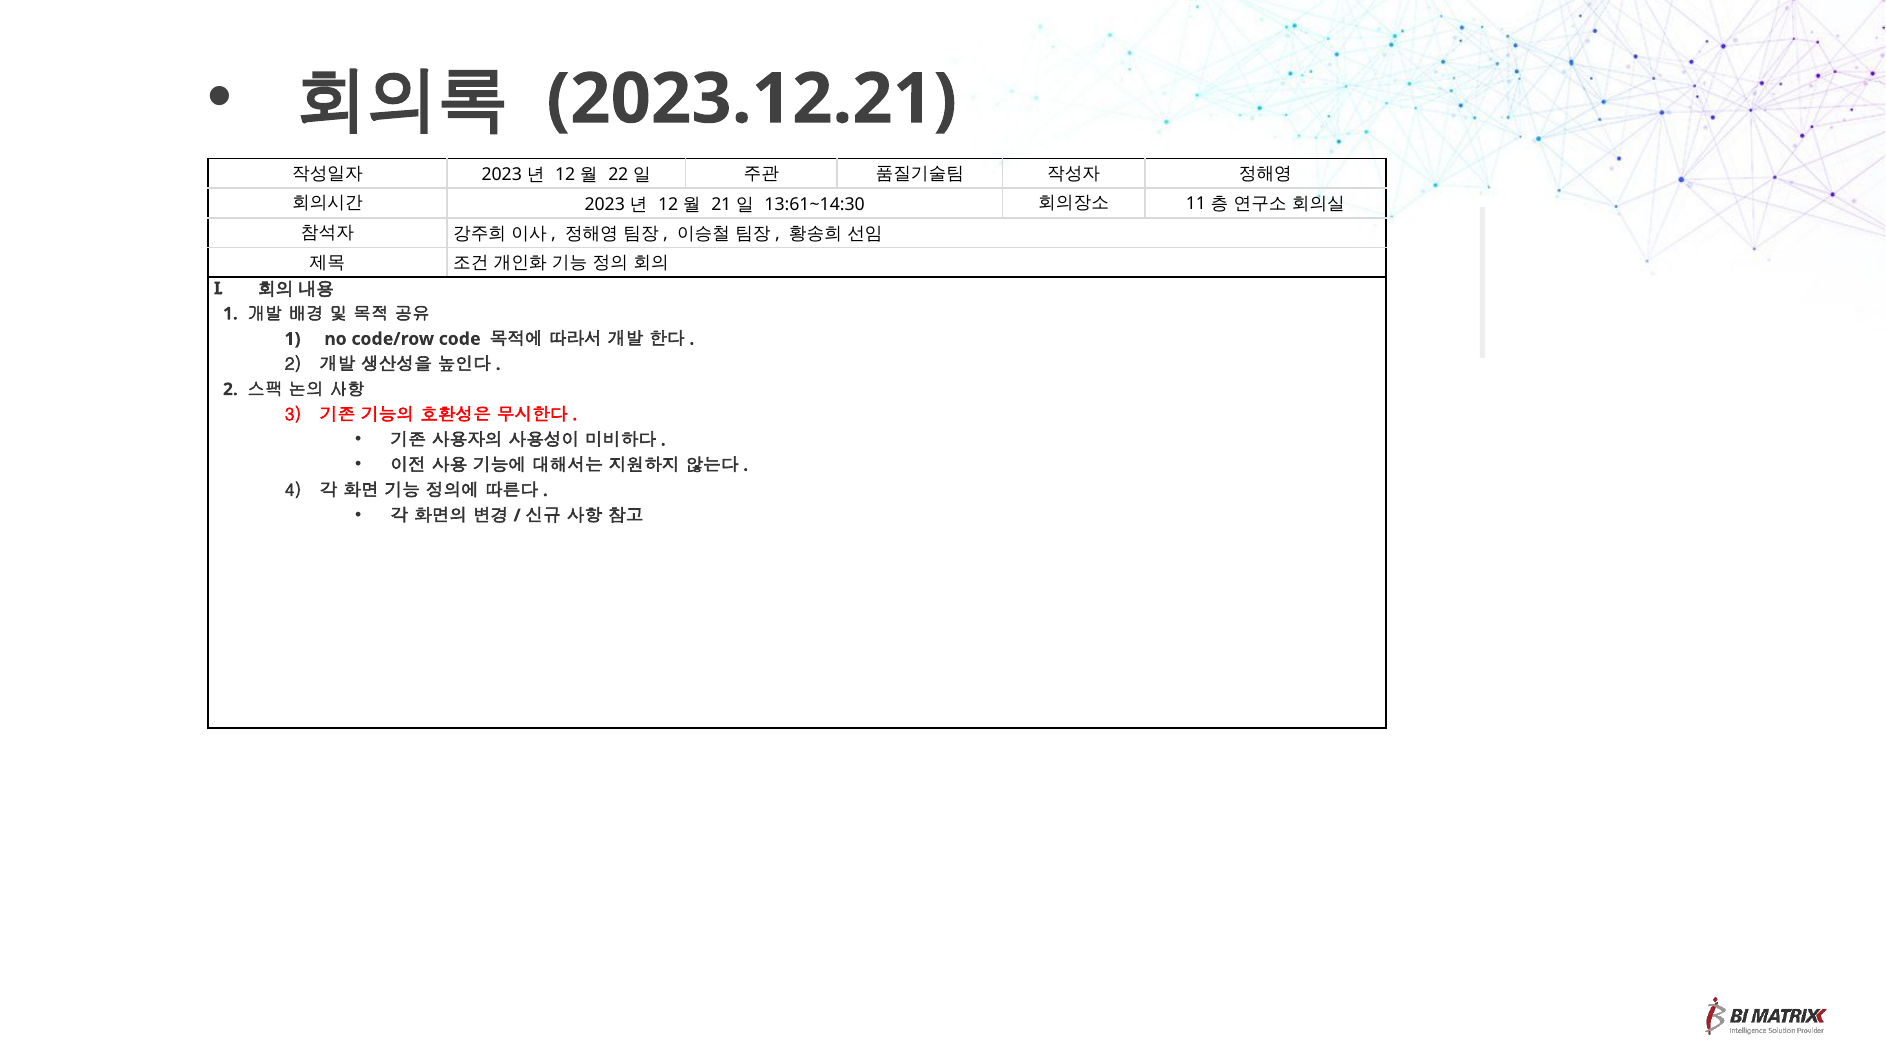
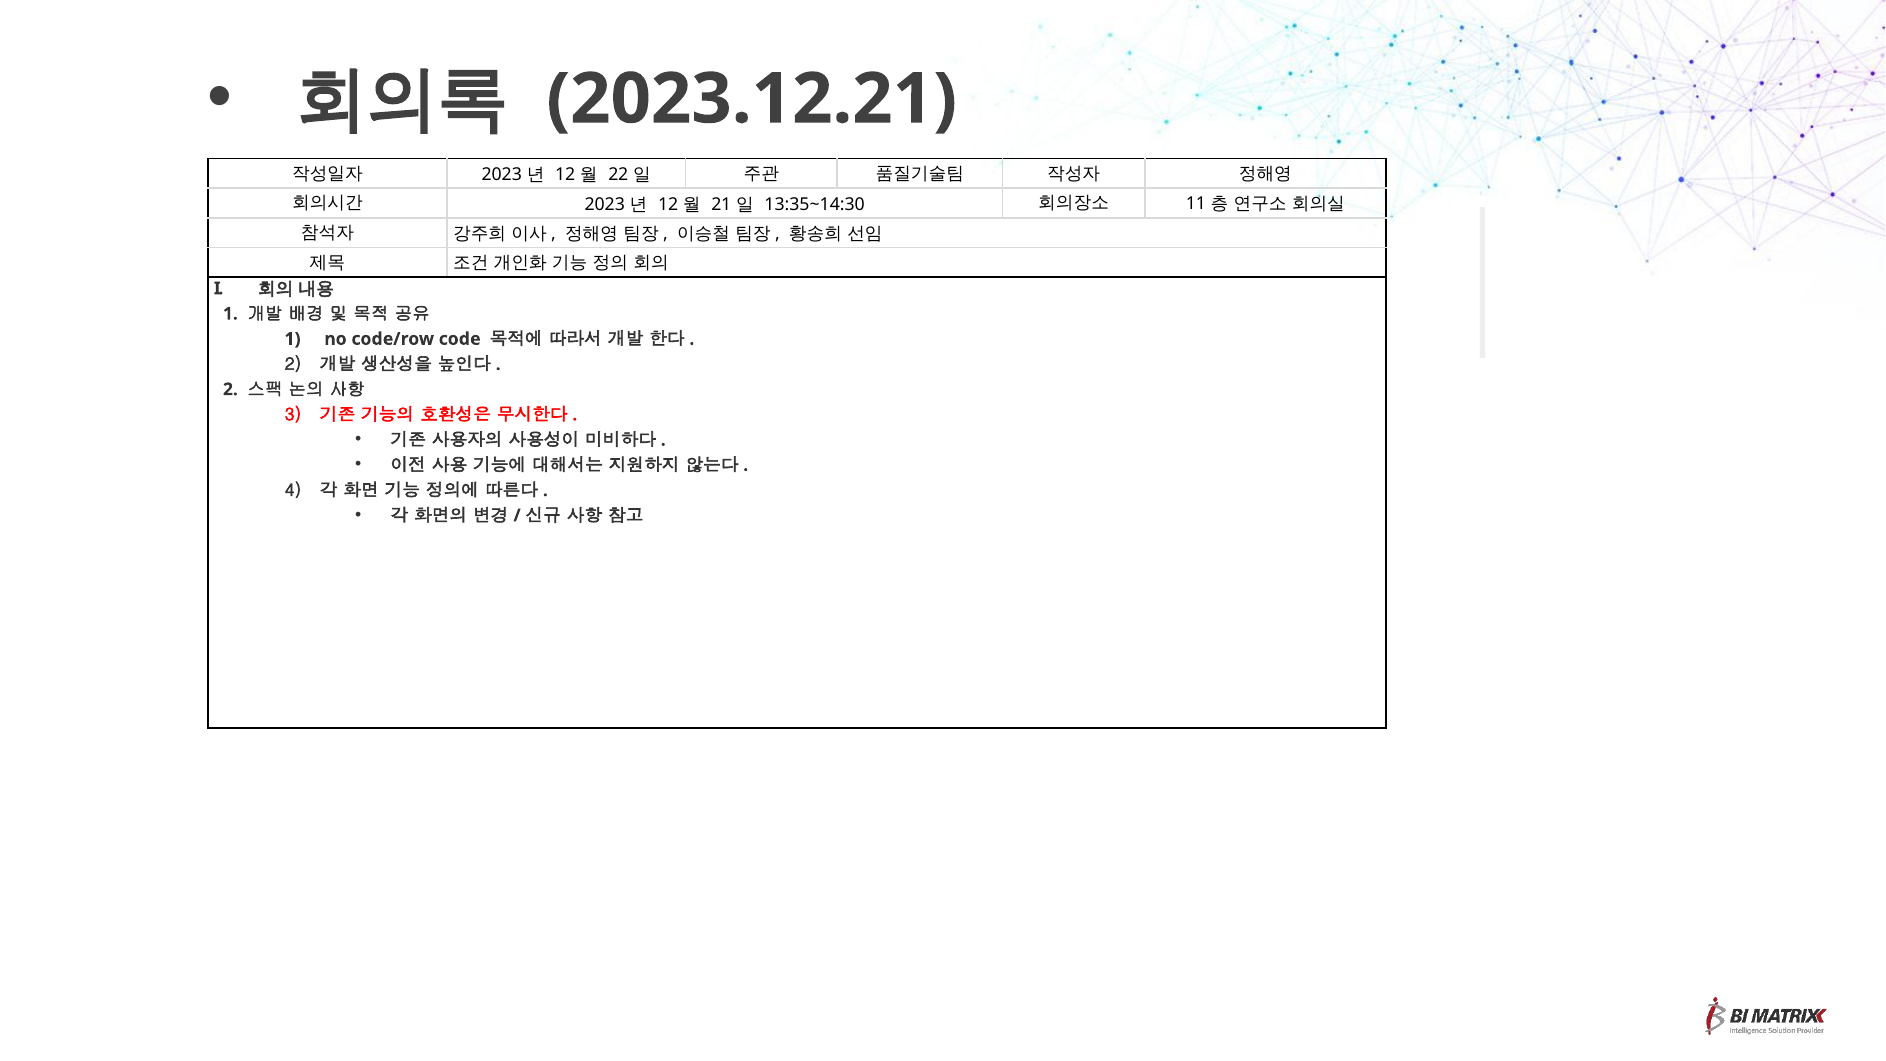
13:61~14:30: 13:61~14:30 -> 13:35~14:30
